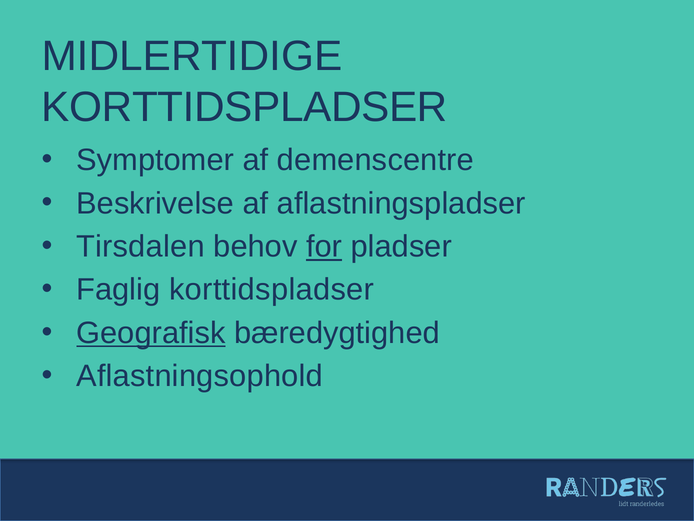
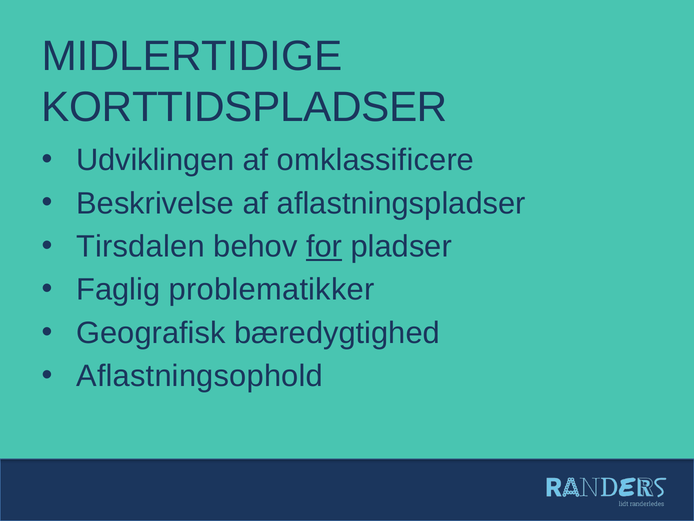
Symptomer: Symptomer -> Udviklingen
demenscentre: demenscentre -> omklassificere
Faglig korttidspladser: korttidspladser -> problematikker
Geografisk underline: present -> none
